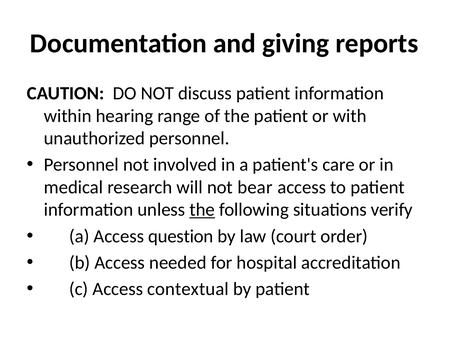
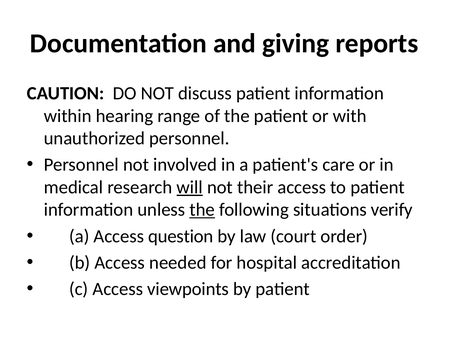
will underline: none -> present
bear: bear -> their
contextual: contextual -> viewpoints
